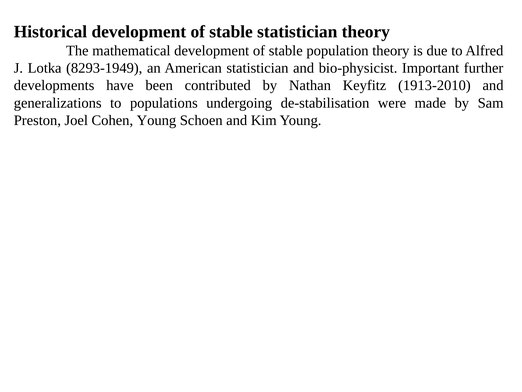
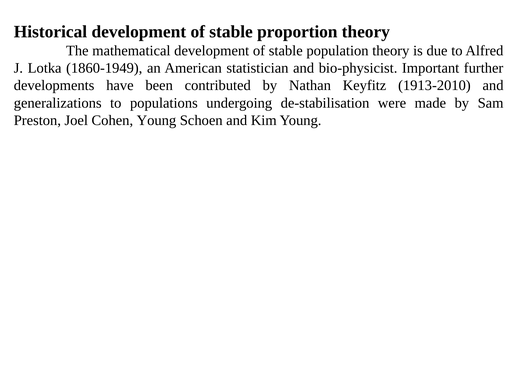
stable statistician: statistician -> proportion
8293-1949: 8293-1949 -> 1860-1949
